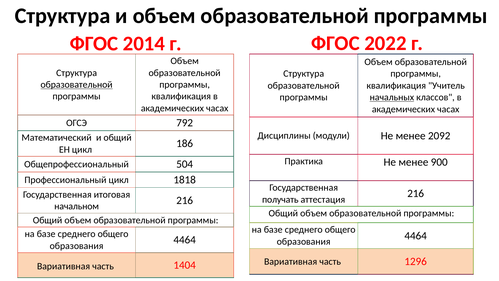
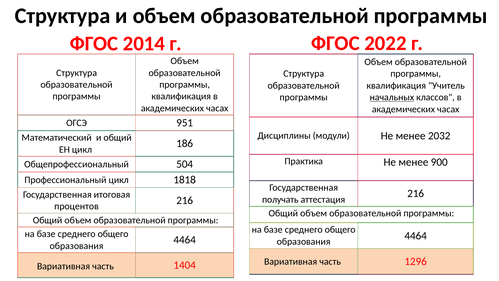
образовательной at (77, 85) underline: present -> none
792: 792 -> 951
2092: 2092 -> 2032
начальном: начальном -> процентов
